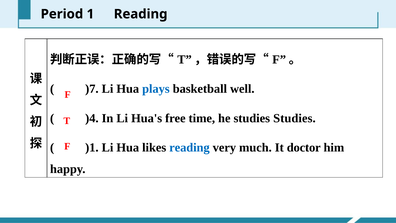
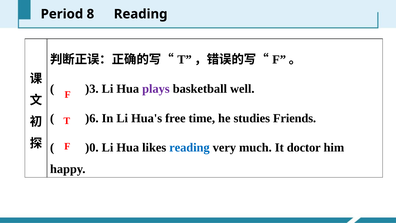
1: 1 -> 8
)7: )7 -> )3
plays colour: blue -> purple
)4: )4 -> )6
studies Studies: Studies -> Friends
)1: )1 -> )0
